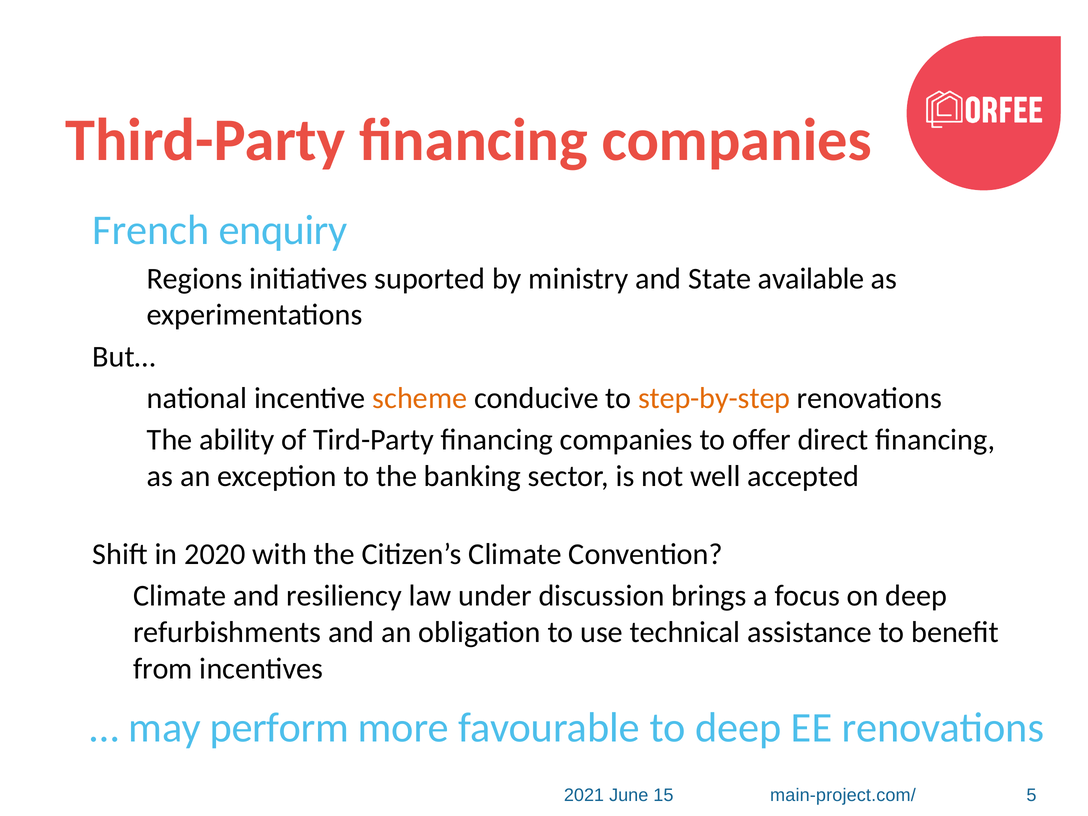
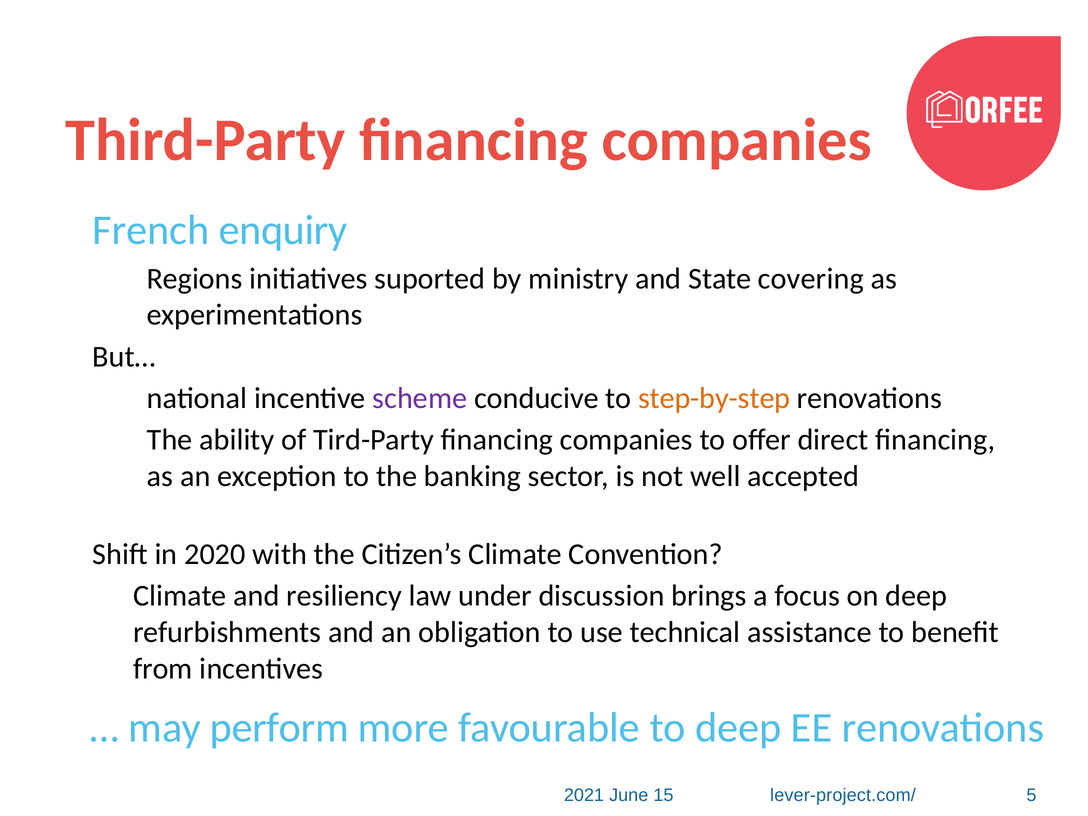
available: available -> covering
scheme colour: orange -> purple
main-project.com/: main-project.com/ -> lever-project.com/
